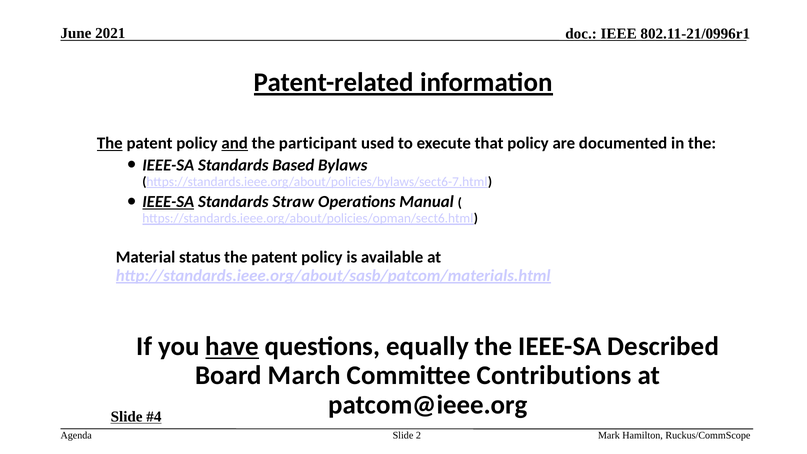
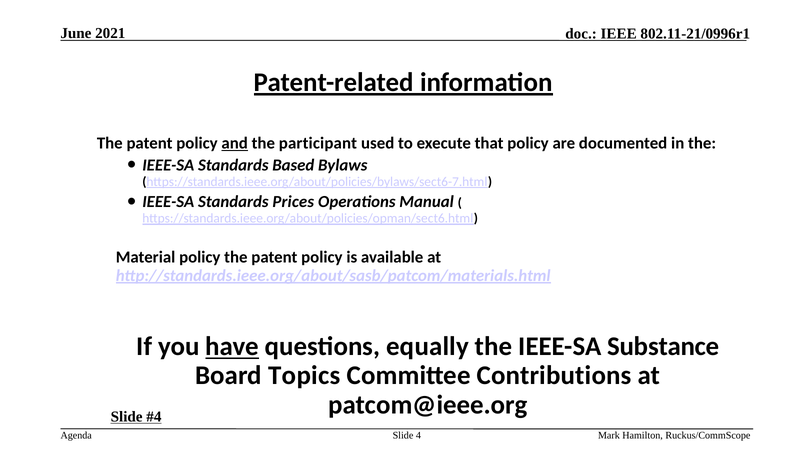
The at (110, 143) underline: present -> none
IEEE-SA at (168, 202) underline: present -> none
Straw: Straw -> Prices
Material status: status -> policy
Described: Described -> Substance
March: March -> Topics
2: 2 -> 4
